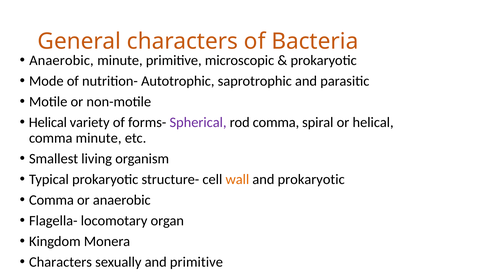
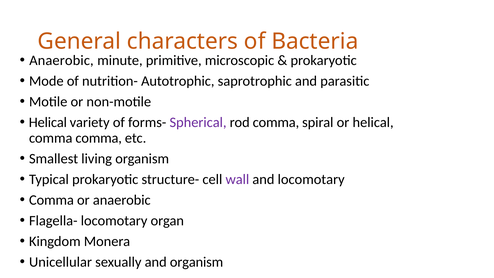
comma minute: minute -> comma
wall colour: orange -> purple
and prokaryotic: prokaryotic -> locomotary
Characters at (61, 262): Characters -> Unicellular
and primitive: primitive -> organism
